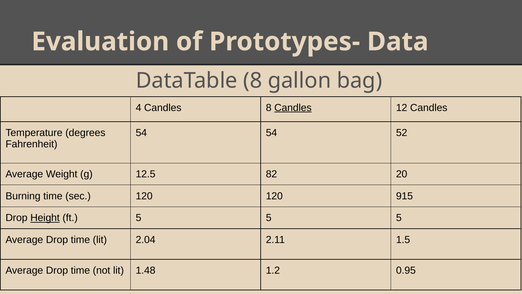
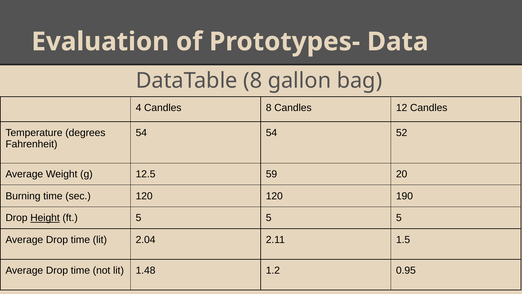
Candles at (293, 108) underline: present -> none
82: 82 -> 59
915: 915 -> 190
